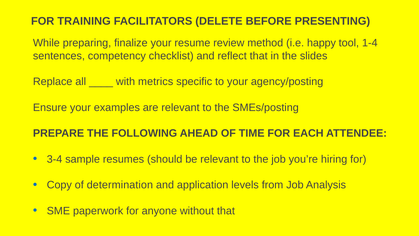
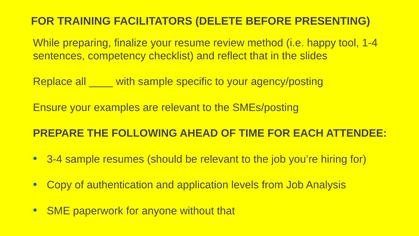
with metrics: metrics -> sample
determination: determination -> authentication
